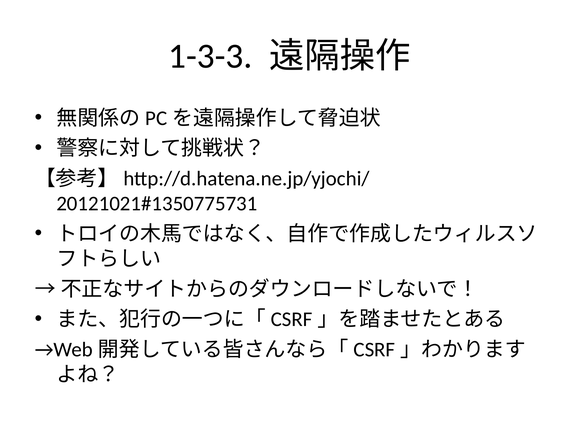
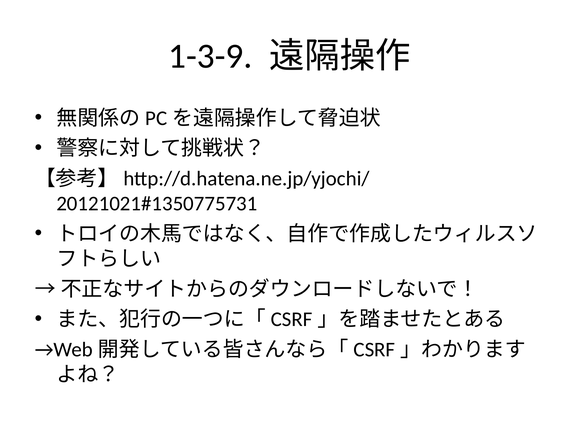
1-3-3: 1-3-3 -> 1-3-9
